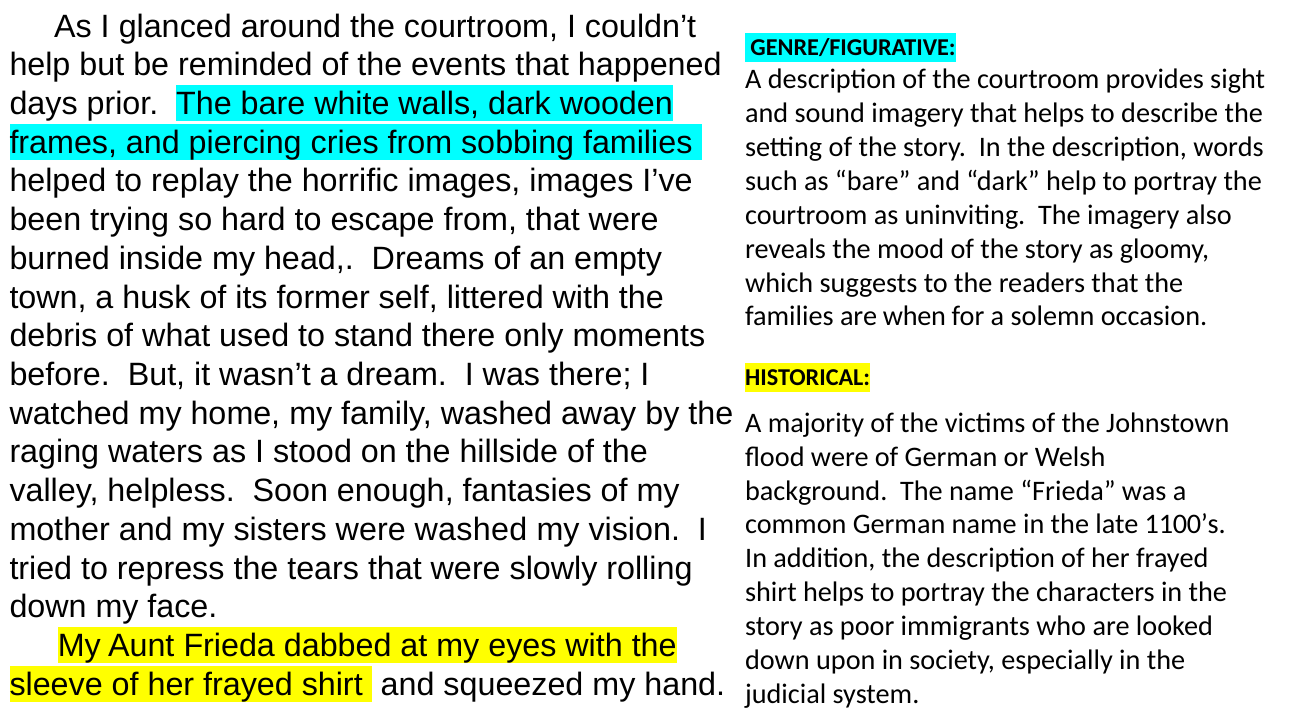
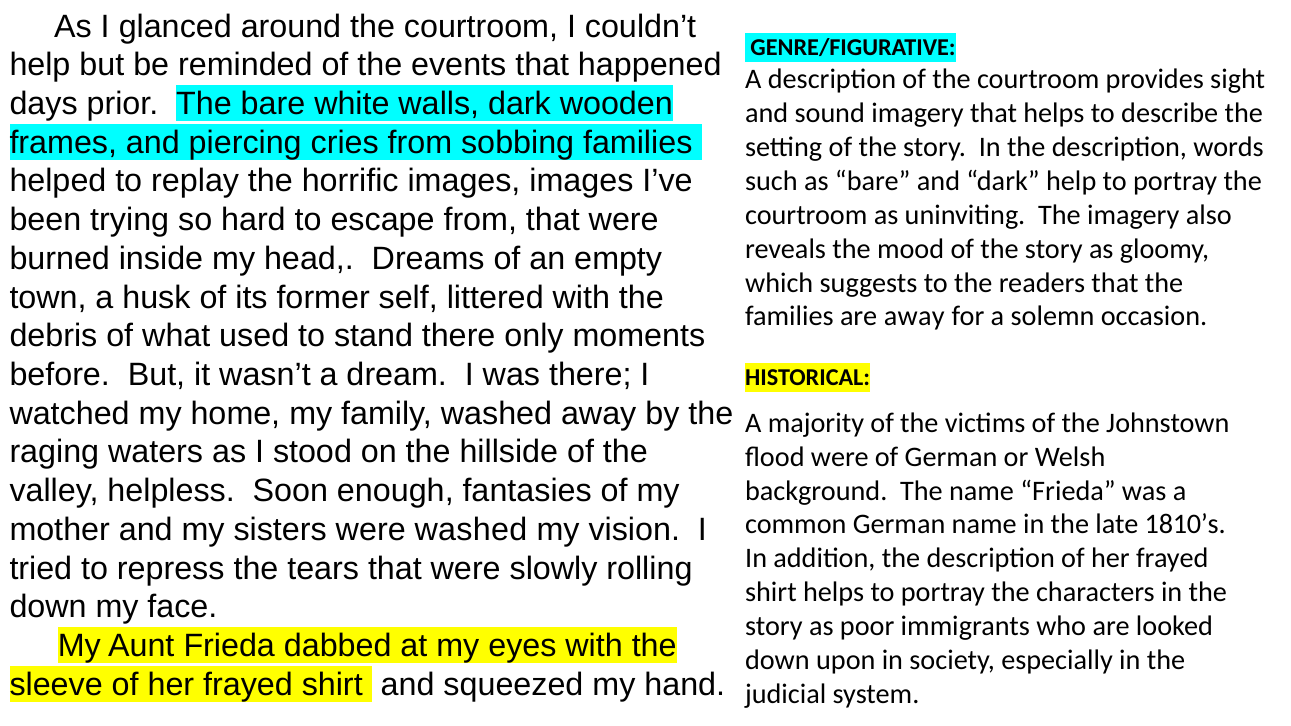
are when: when -> away
1100’s: 1100’s -> 1810’s
